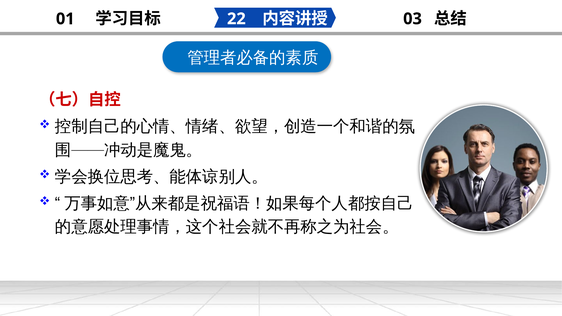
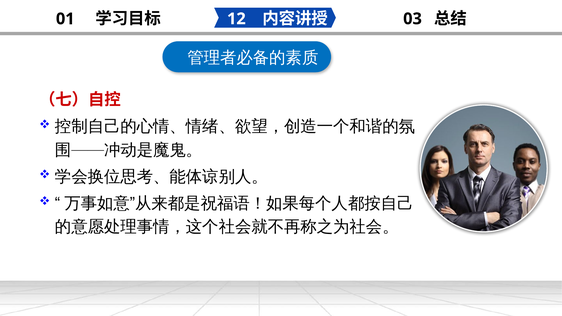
22: 22 -> 12
